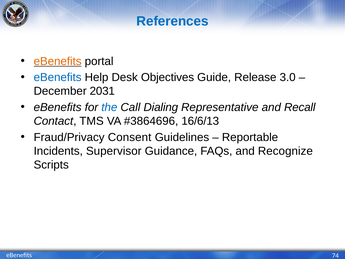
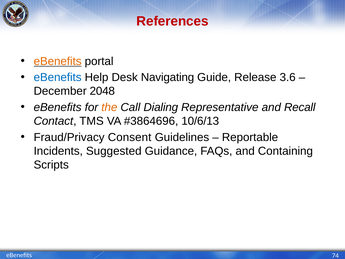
References colour: blue -> red
Objectives: Objectives -> Navigating
3.0: 3.0 -> 3.6
2031: 2031 -> 2048
the colour: blue -> orange
16/6/13: 16/6/13 -> 10/6/13
Supervisor: Supervisor -> Suggested
Recognize: Recognize -> Containing
